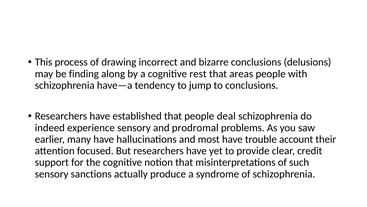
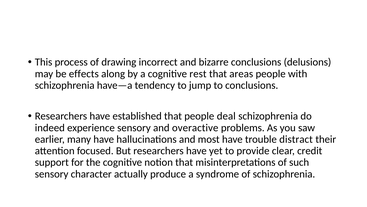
finding: finding -> effects
prodromal: prodromal -> overactive
account: account -> distract
sanctions: sanctions -> character
